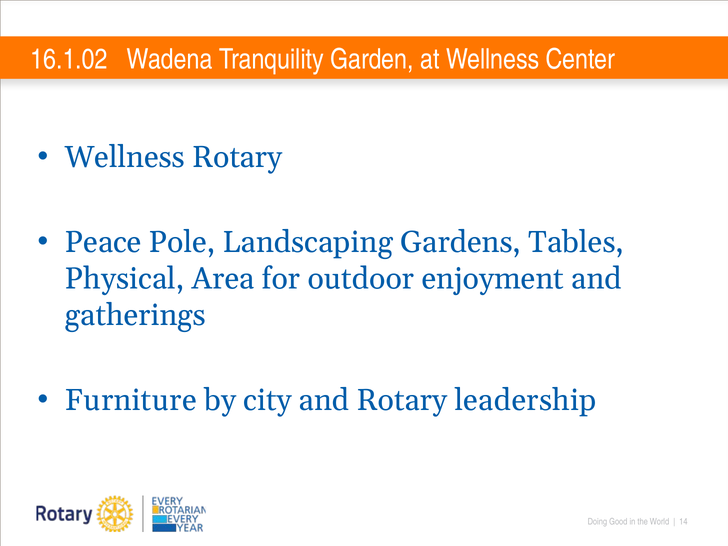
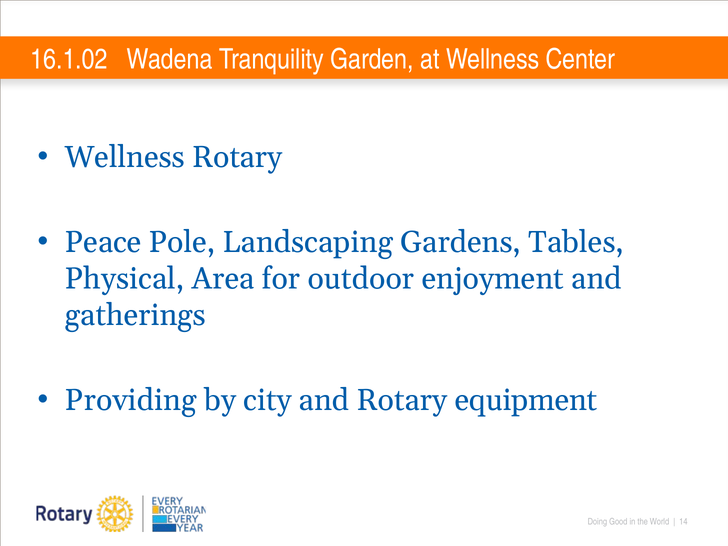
Furniture: Furniture -> Providing
leadership: leadership -> equipment
